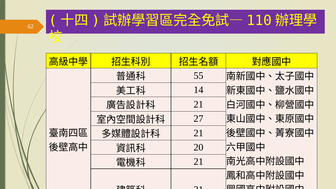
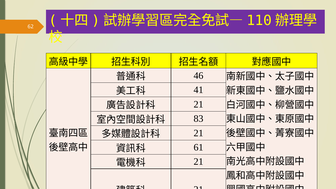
55: 55 -> 46
14: 14 -> 41
27: 27 -> 83
20: 20 -> 61
